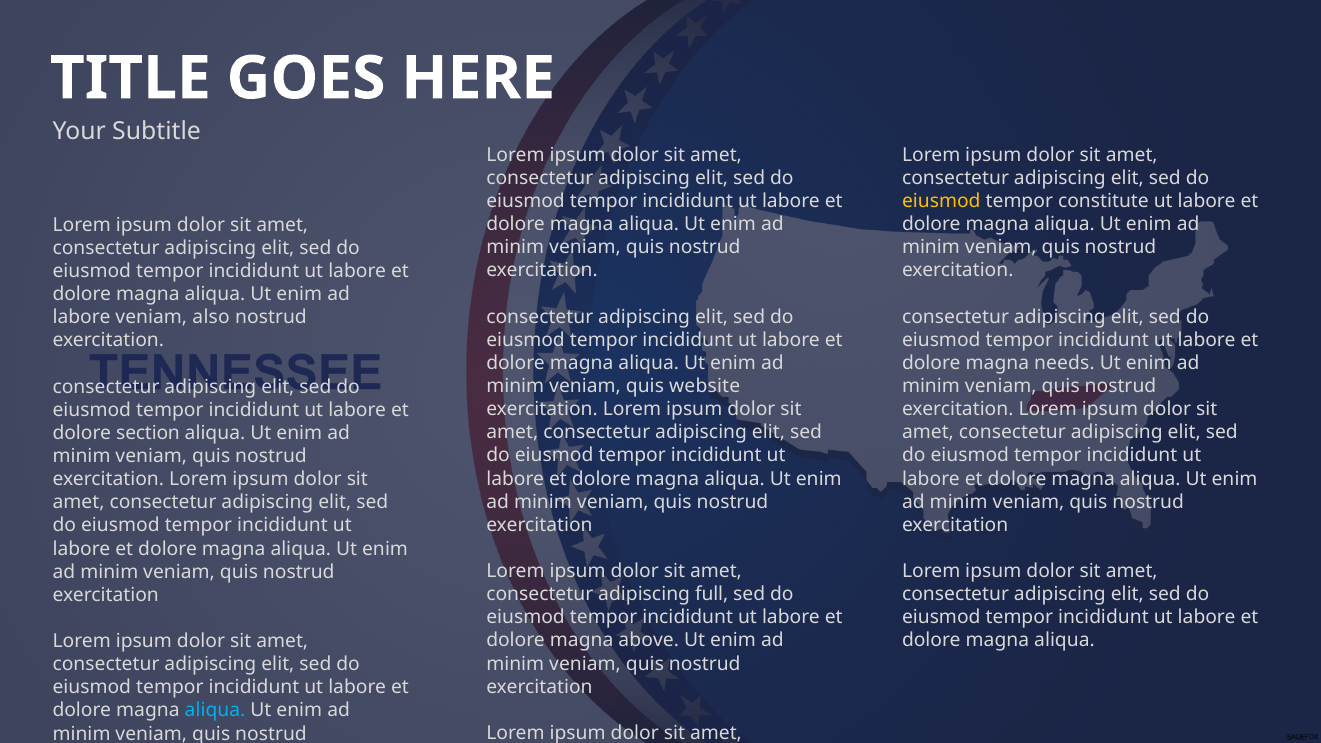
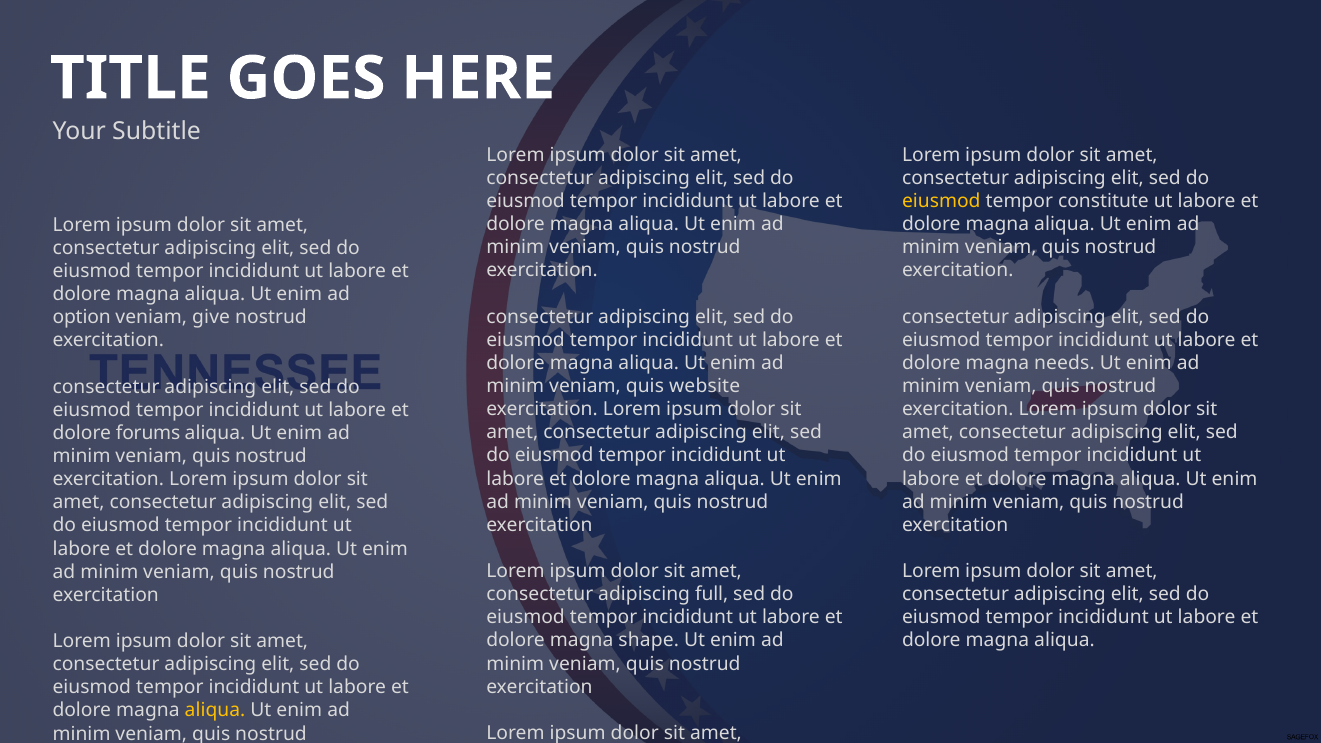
labore at (82, 317): labore -> option
also: also -> give
section: section -> forums
above: above -> shape
aliqua at (215, 711) colour: light blue -> yellow
